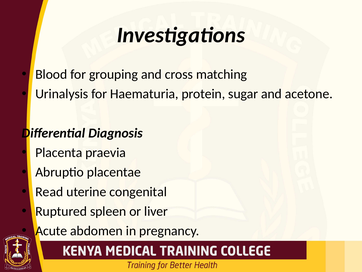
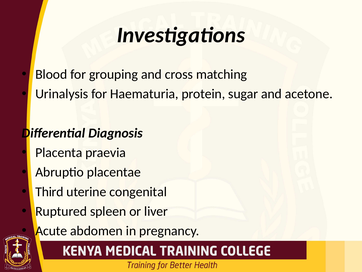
Read: Read -> Third
